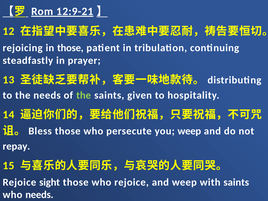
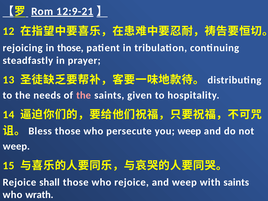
the at (84, 95) colour: light green -> pink
repay at (16, 146): repay -> weep
sight: sight -> shall
who needs: needs -> wrath
